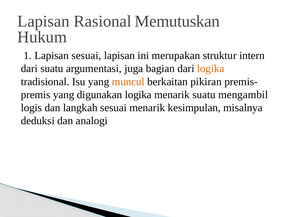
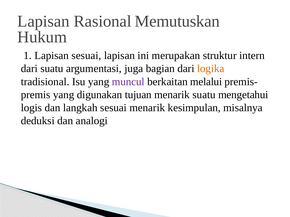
muncul colour: orange -> purple
pikiran: pikiran -> melalui
digunakan logika: logika -> tujuan
mengambil: mengambil -> mengetahui
